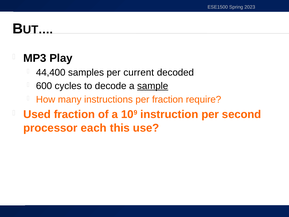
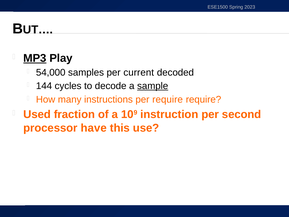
MP3 underline: none -> present
44,400: 44,400 -> 54,000
600: 600 -> 144
per fraction: fraction -> require
each: each -> have
